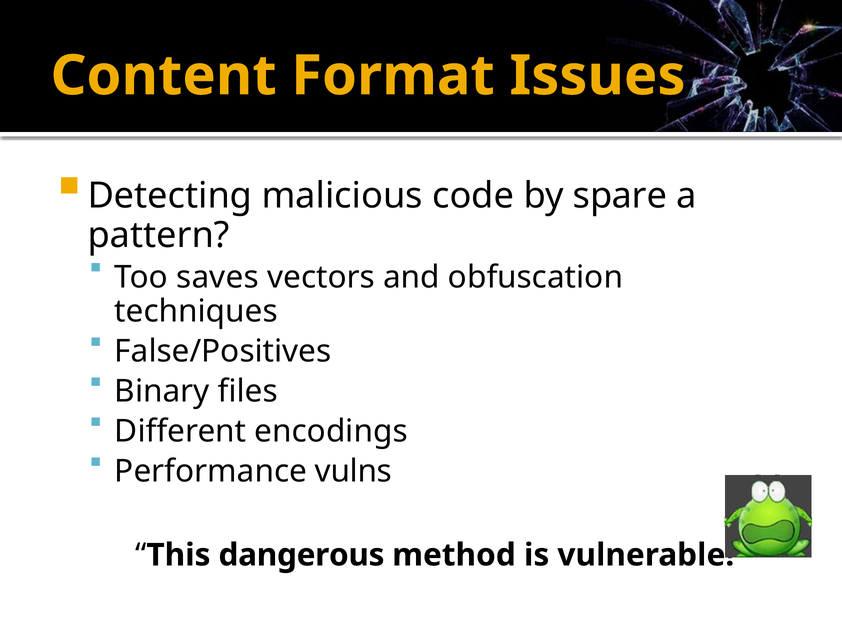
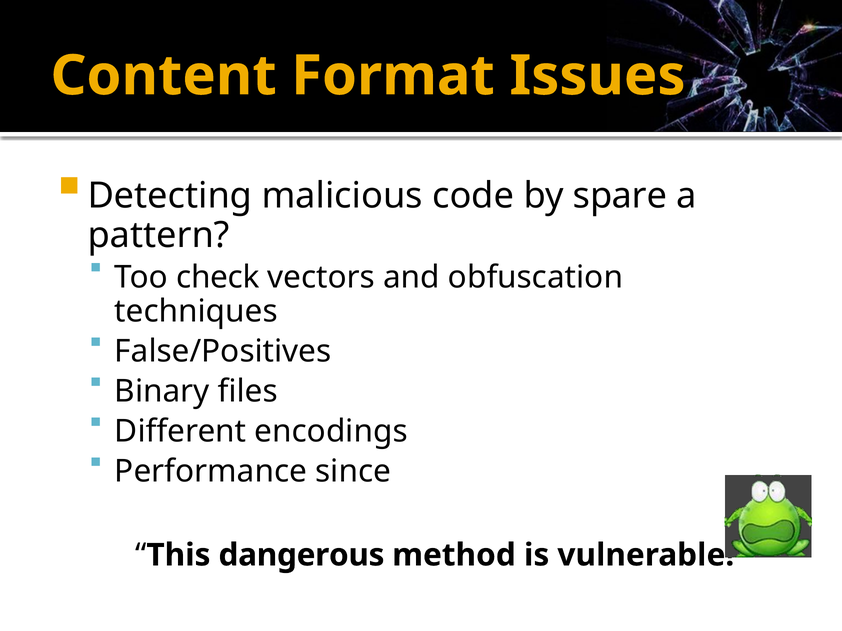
saves: saves -> check
vulns: vulns -> since
